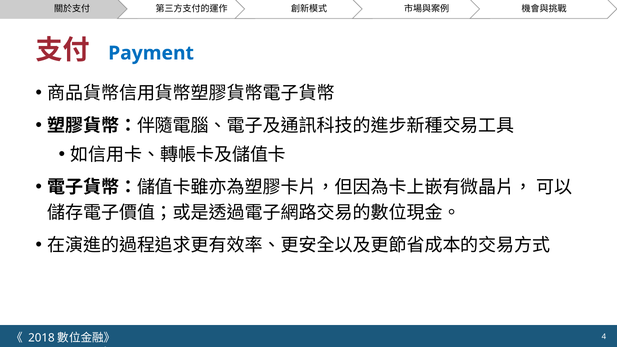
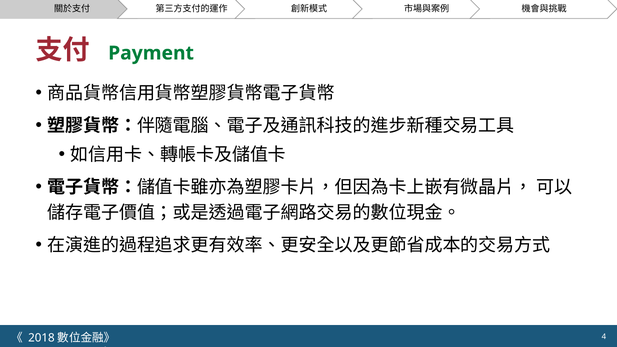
Payment colour: blue -> green
